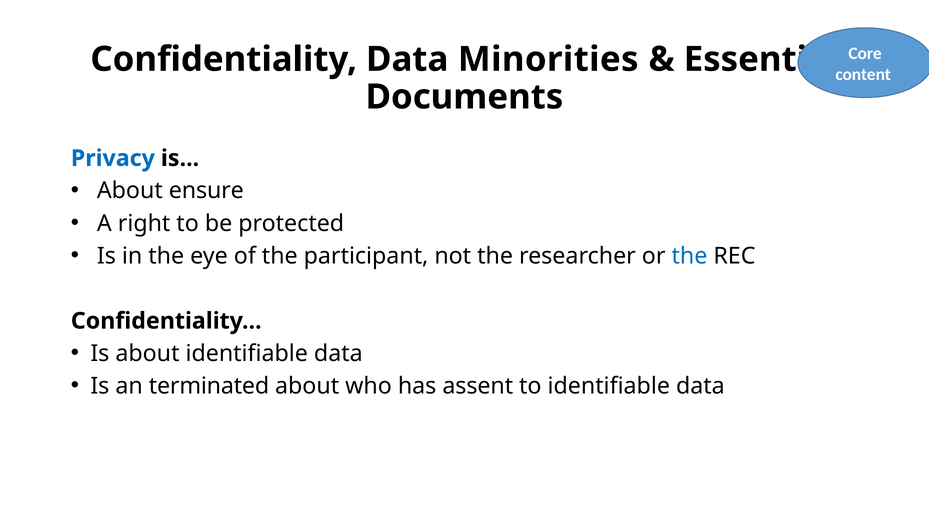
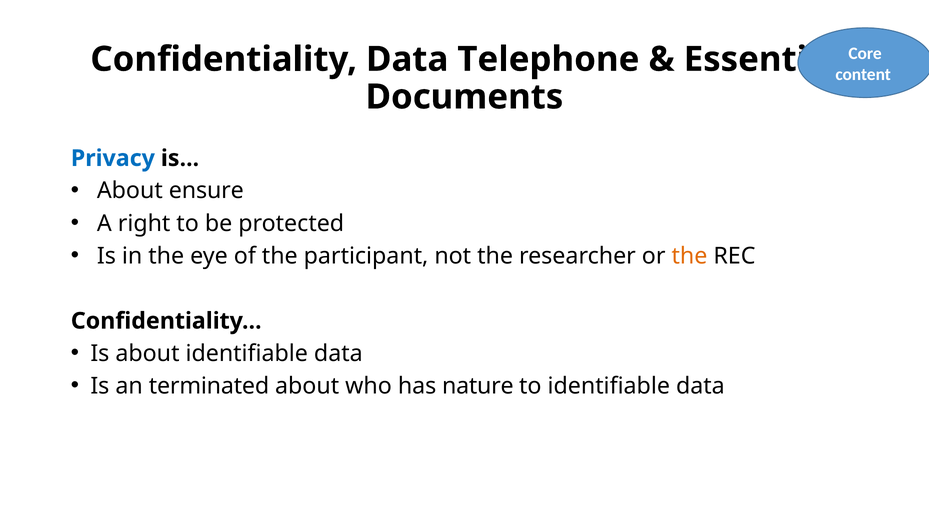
Minorities: Minorities -> Telephone
the at (689, 256) colour: blue -> orange
assent: assent -> nature
